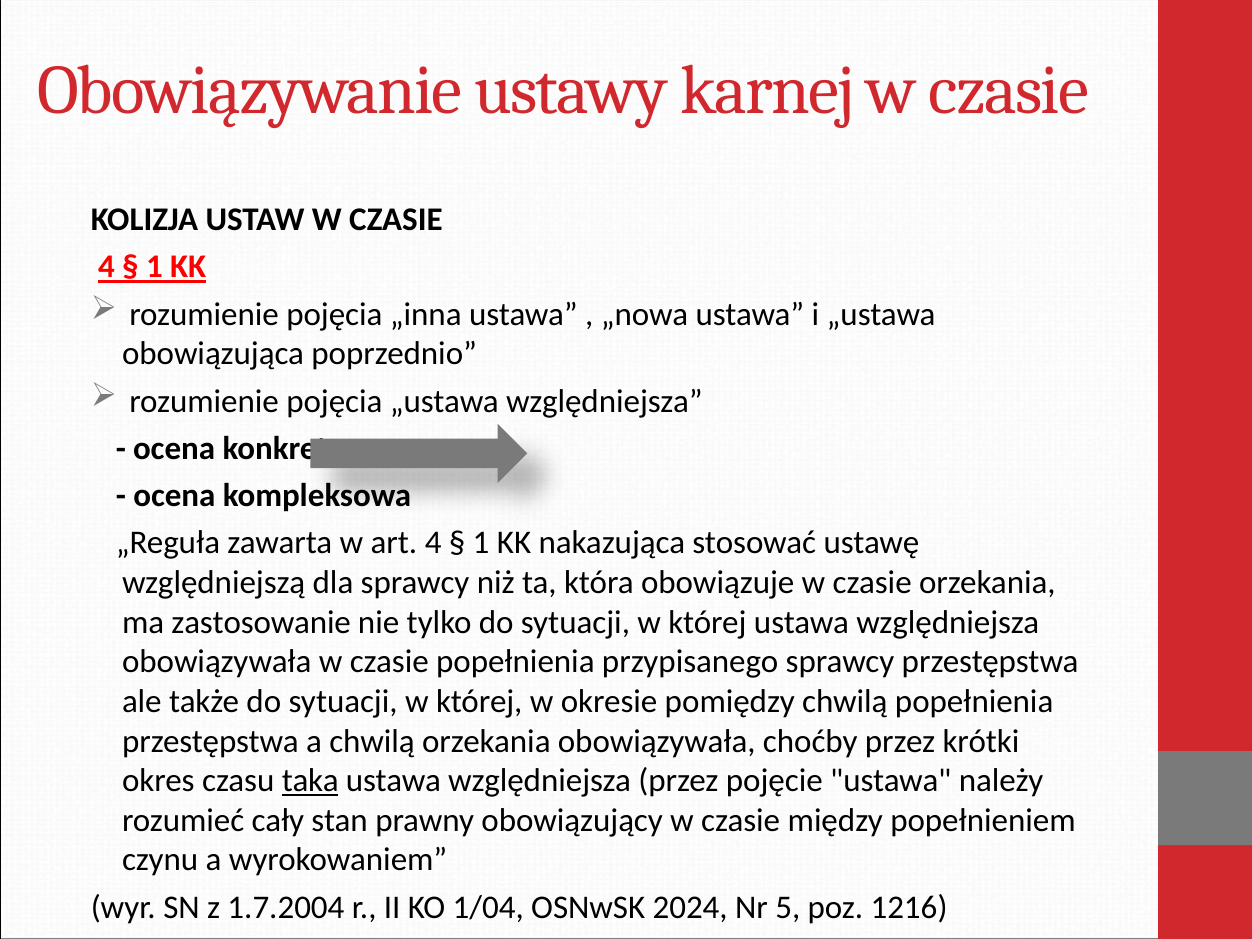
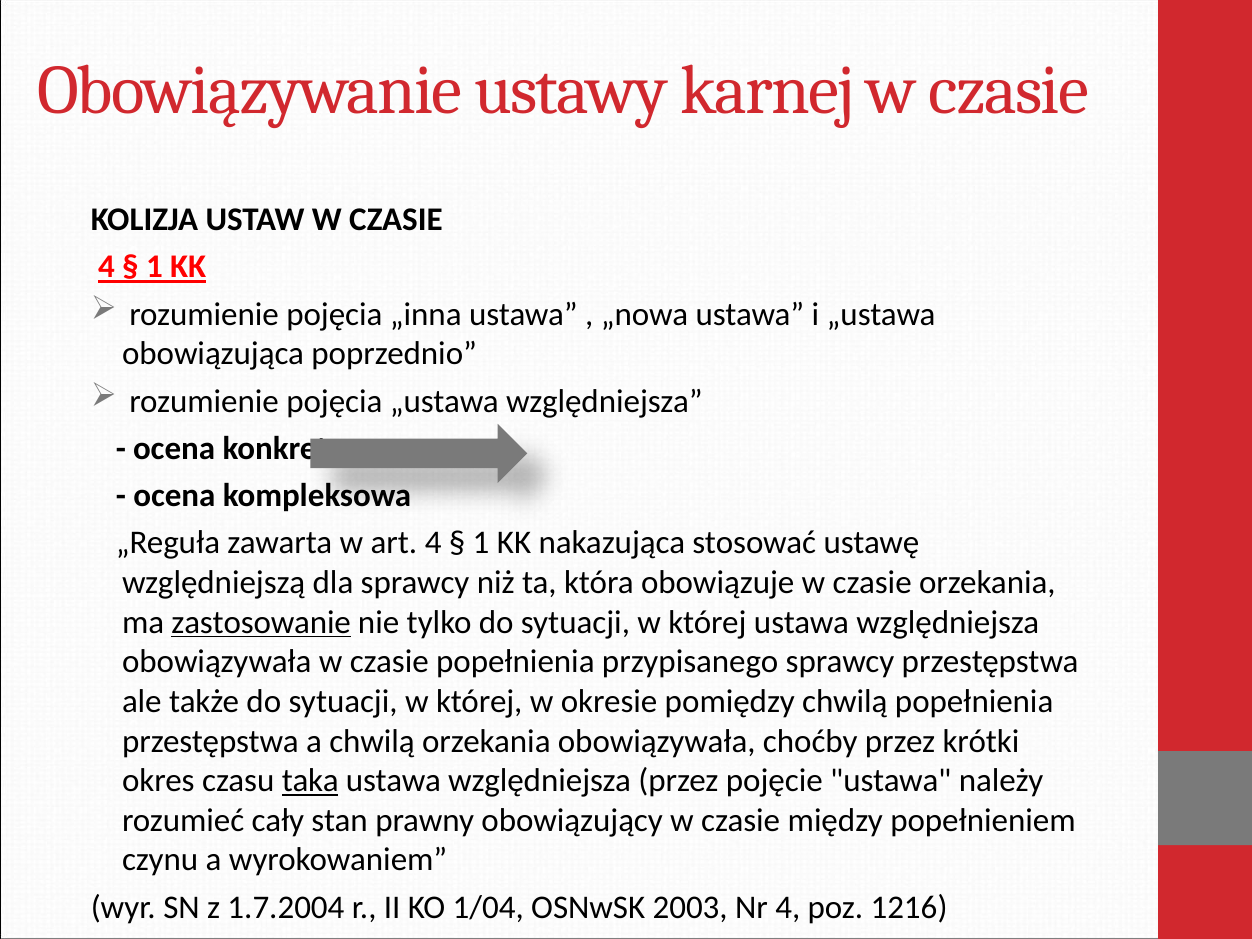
zastosowanie underline: none -> present
2024: 2024 -> 2003
Nr 5: 5 -> 4
